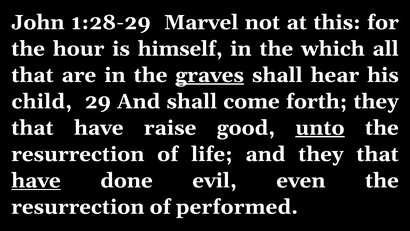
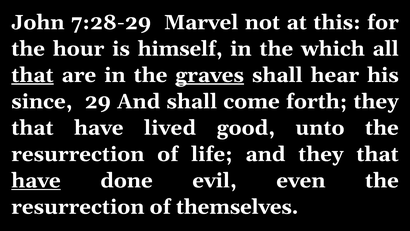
1:28-29: 1:28-29 -> 7:28-29
that at (32, 75) underline: none -> present
child: child -> since
raise: raise -> lived
unto underline: present -> none
performed: performed -> themselves
